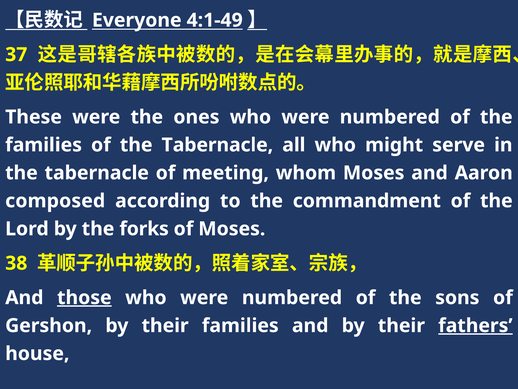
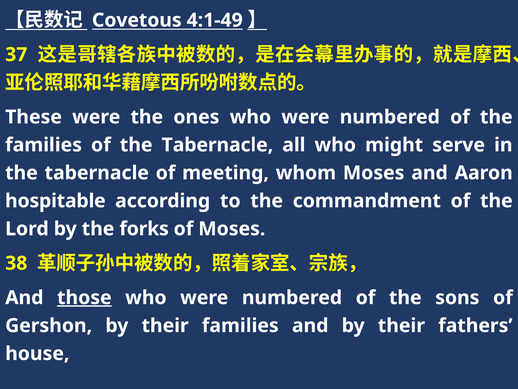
Everyone: Everyone -> Covetous
composed: composed -> hospitable
fathers underline: present -> none
